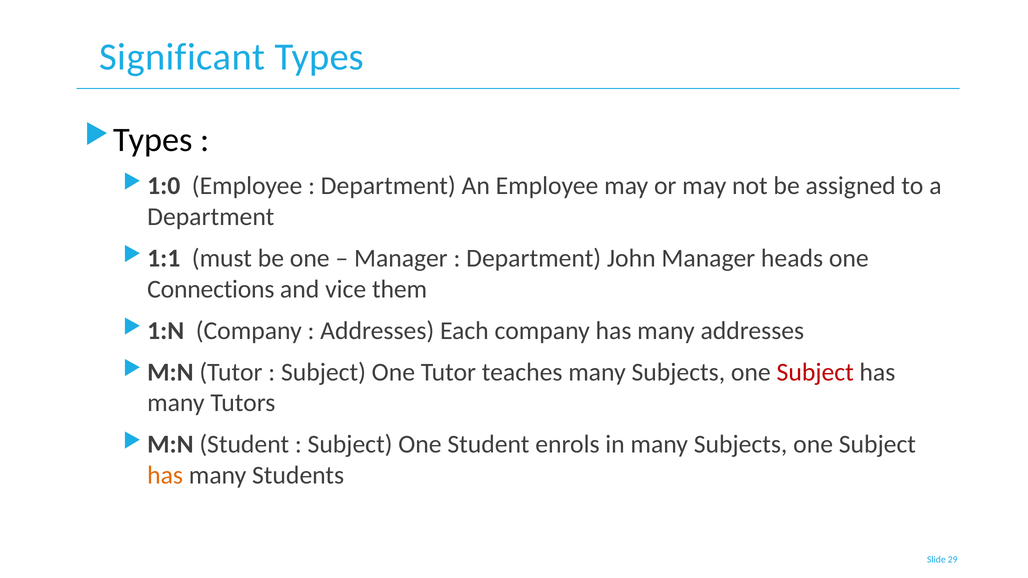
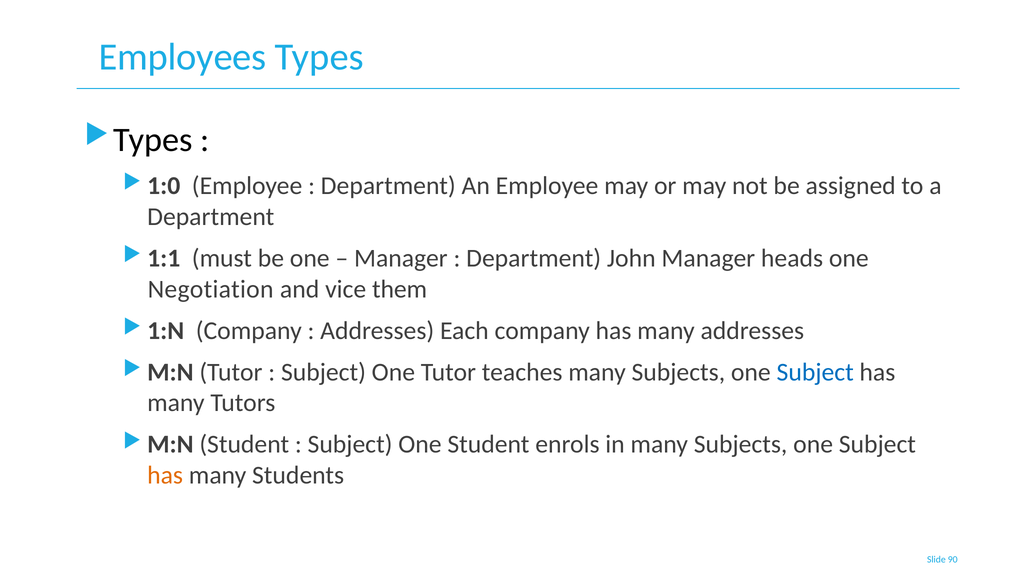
Significant: Significant -> Employees
Connections: Connections -> Negotiation
Subject at (815, 372) colour: red -> blue
29: 29 -> 90
